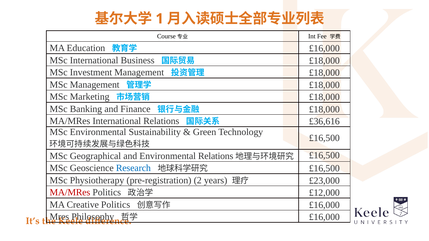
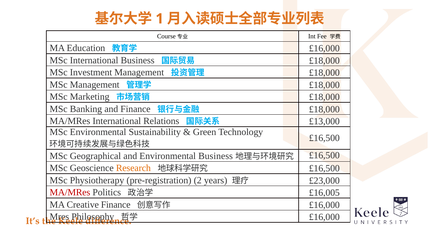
£36,616: £36,616 -> £13,000
Environmental Relations: Relations -> Business
Research colour: blue -> orange
£12,000: £12,000 -> £16,005
Creative Politics: Politics -> Finance
